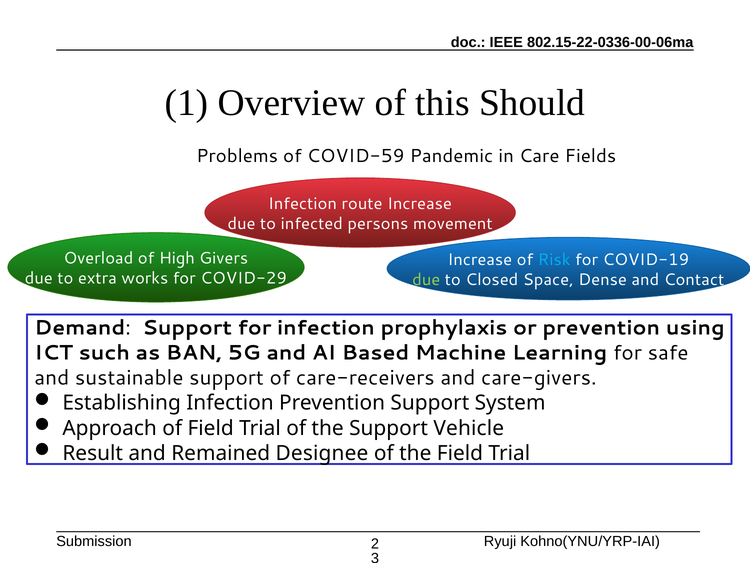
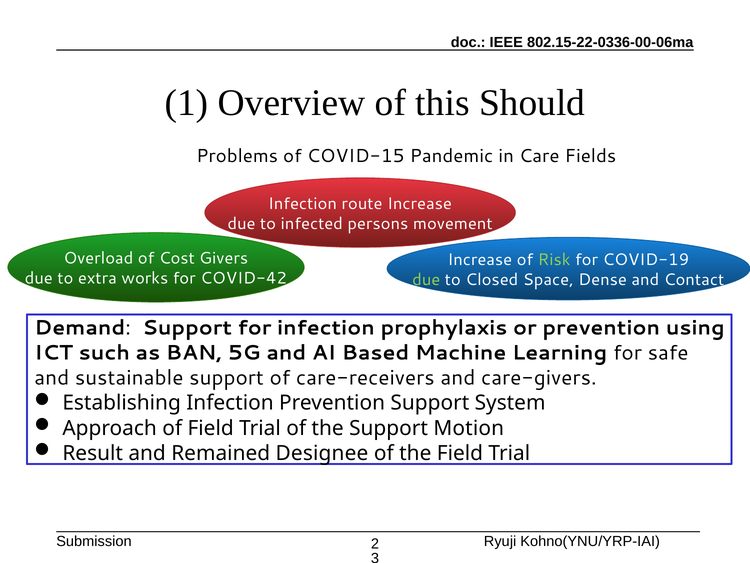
COVID-59: COVID-59 -> COVID-15
High: High -> Cost
Risk colour: light blue -> light green
COVID-29: COVID-29 -> COVID-42
Vehicle: Vehicle -> Motion
